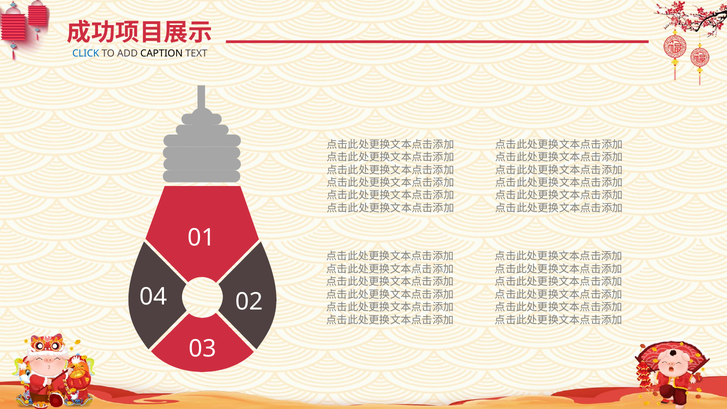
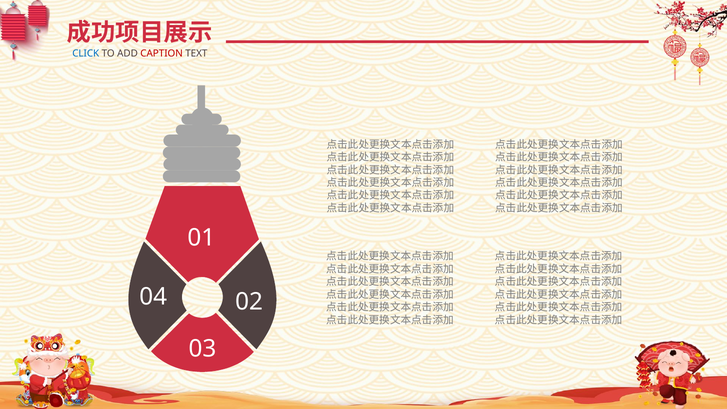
CAPTION colour: black -> red
